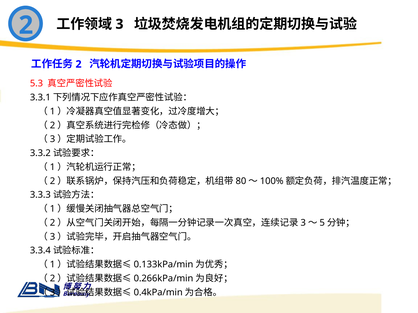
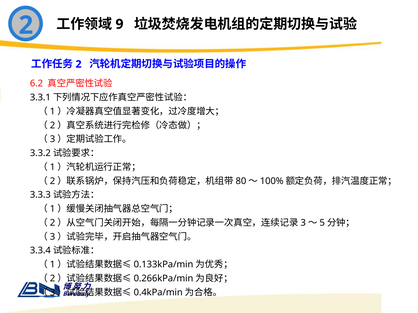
3: 3 -> 9
5.3: 5.3 -> 6.2
